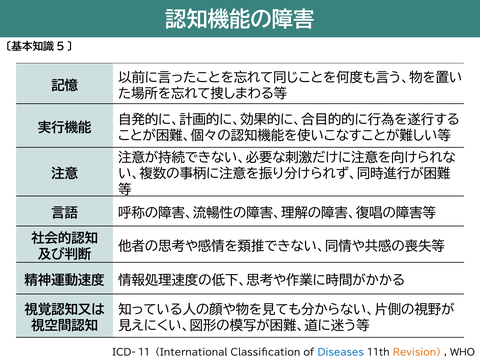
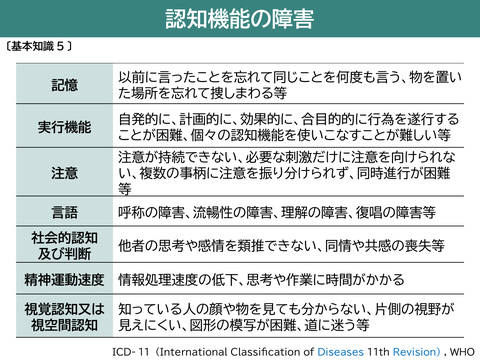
Revision colour: orange -> blue
